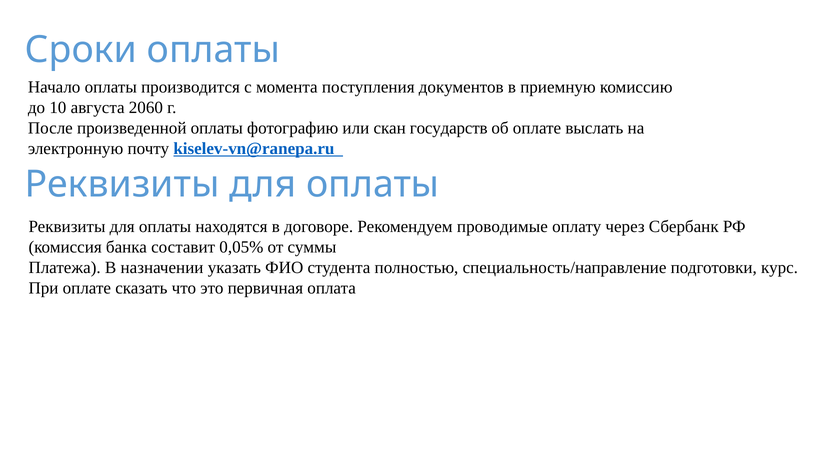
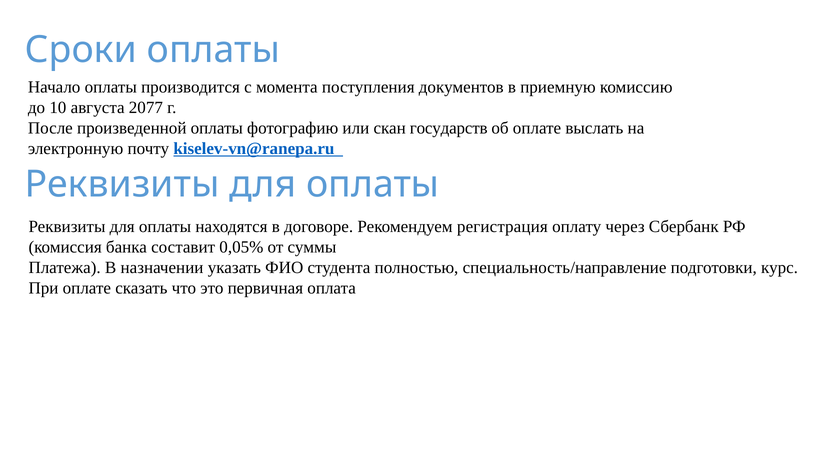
2060: 2060 -> 2077
проводимые: проводимые -> регистрация
